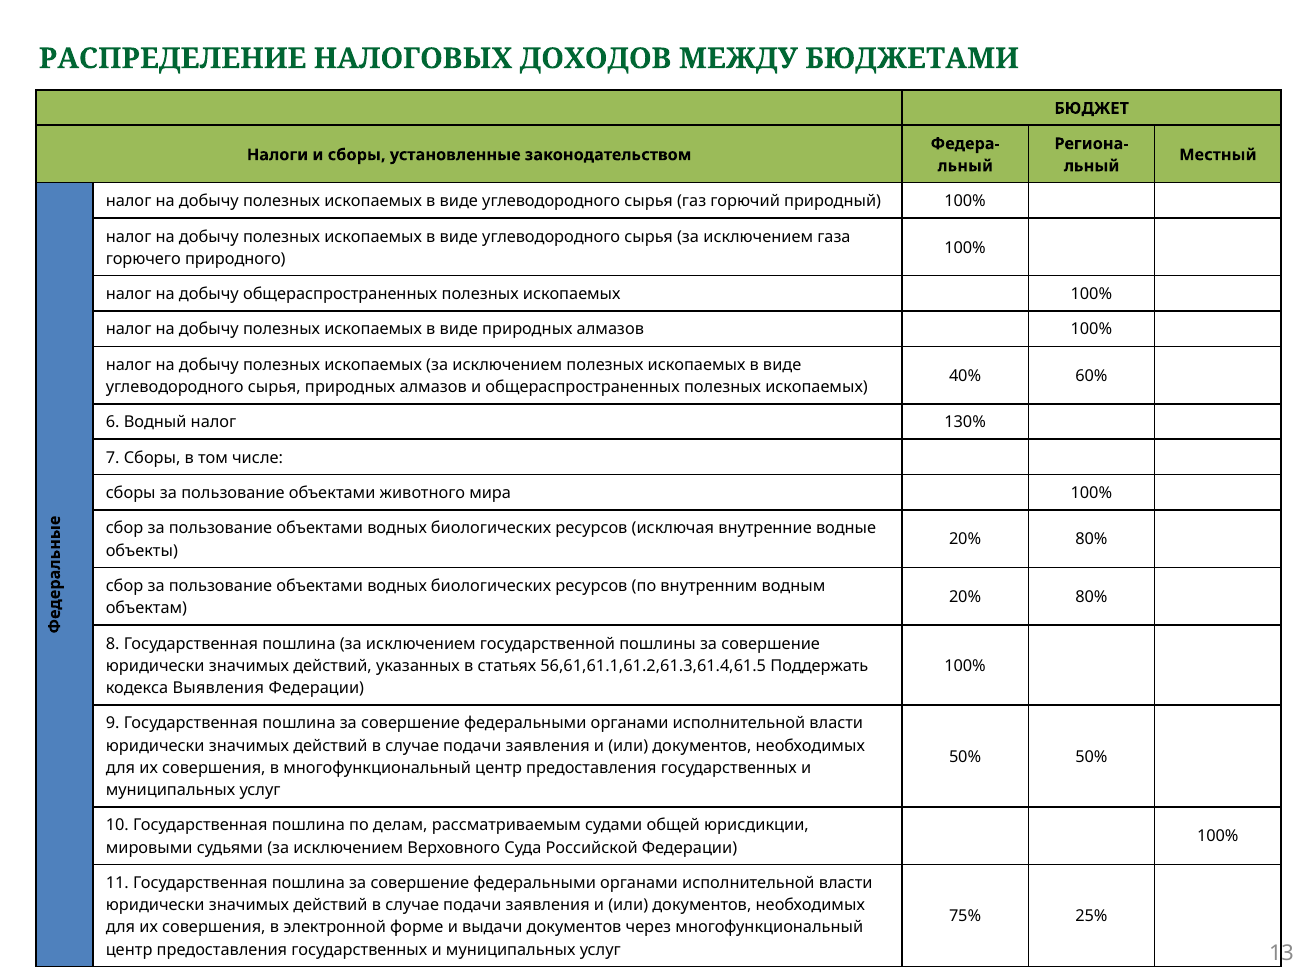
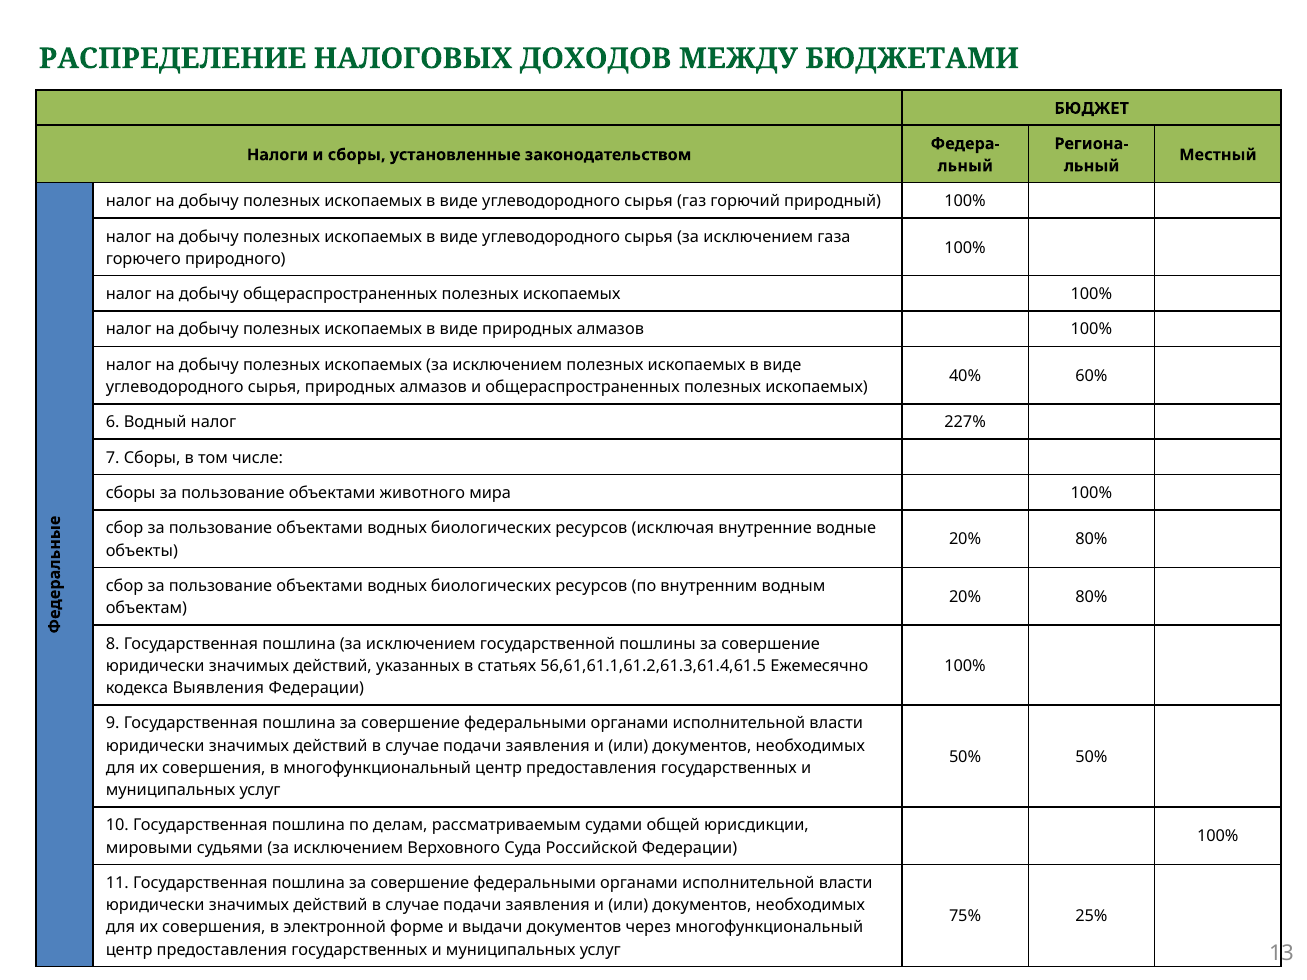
130%: 130% -> 227%
Поддержать: Поддержать -> Ежемесячно
